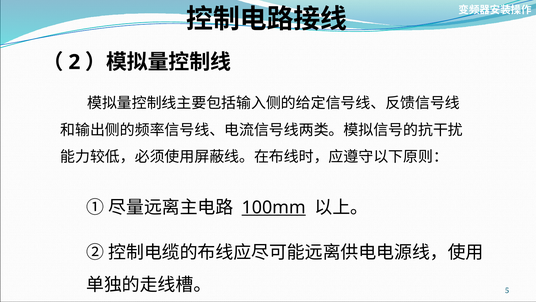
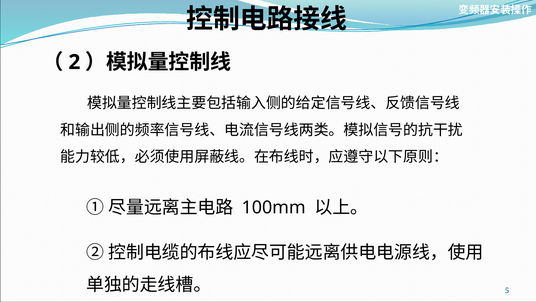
100mm underline: present -> none
